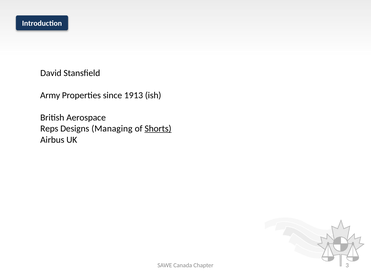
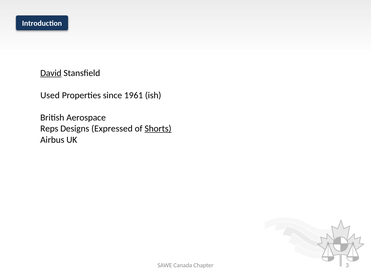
David underline: none -> present
Army: Army -> Used
1913: 1913 -> 1961
Managing: Managing -> Expressed
